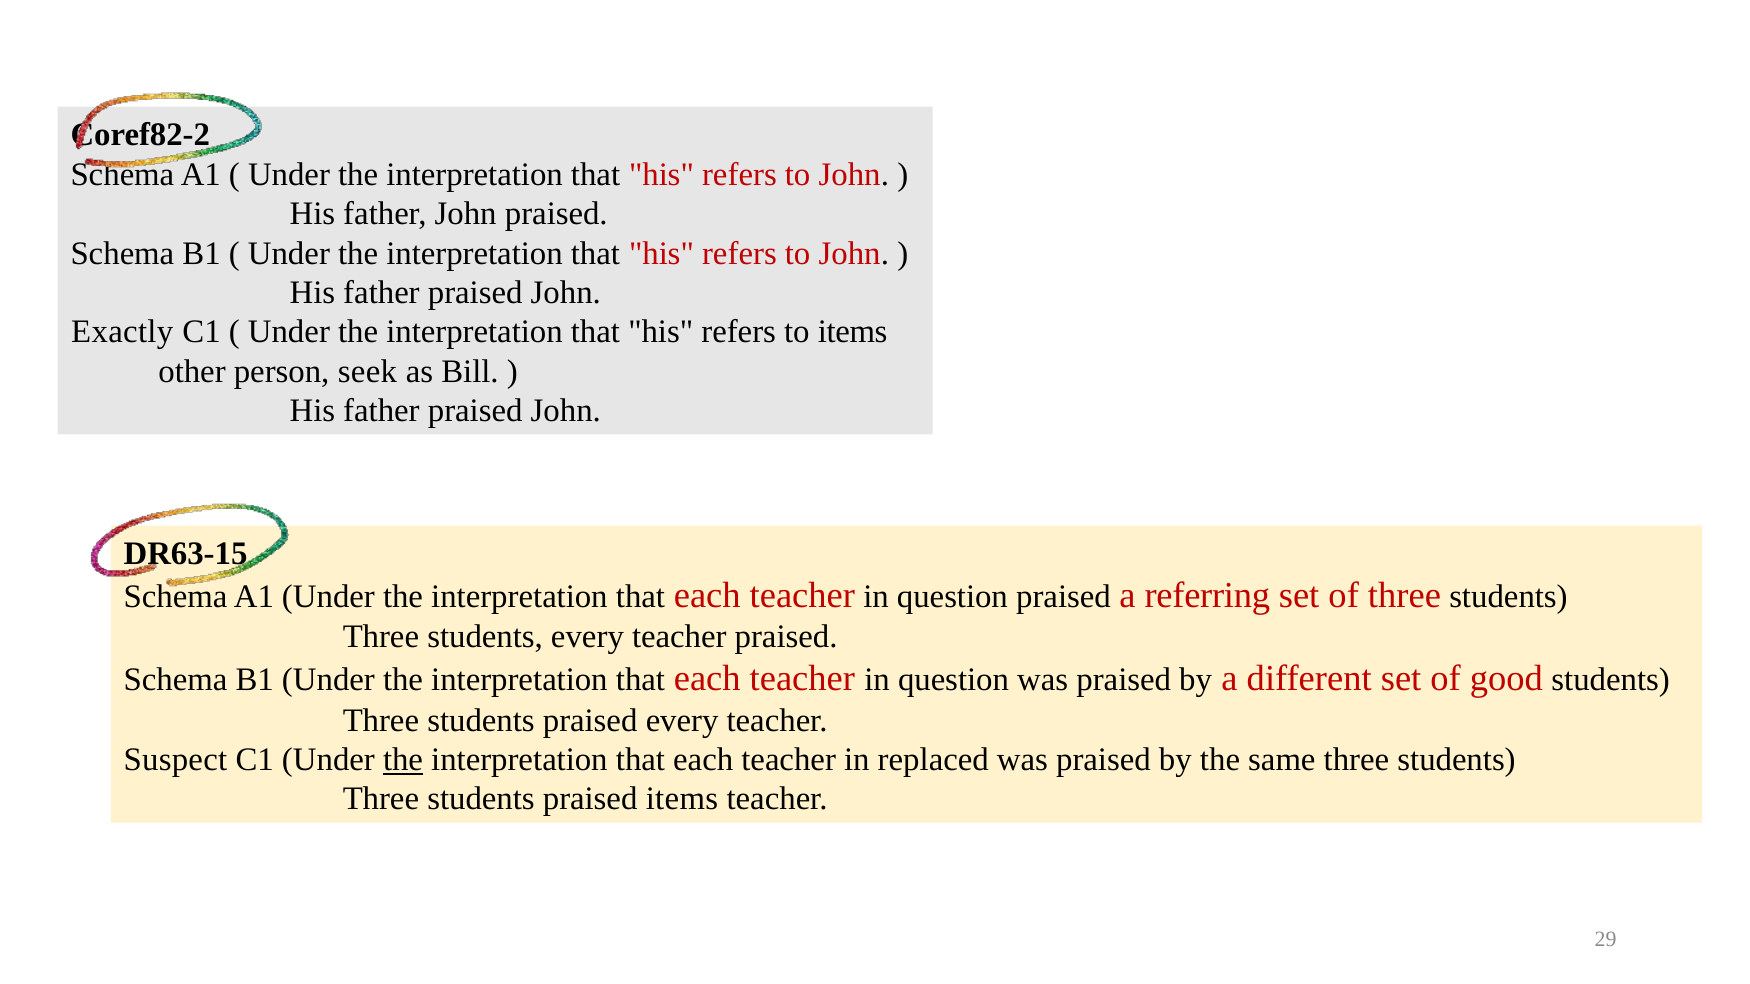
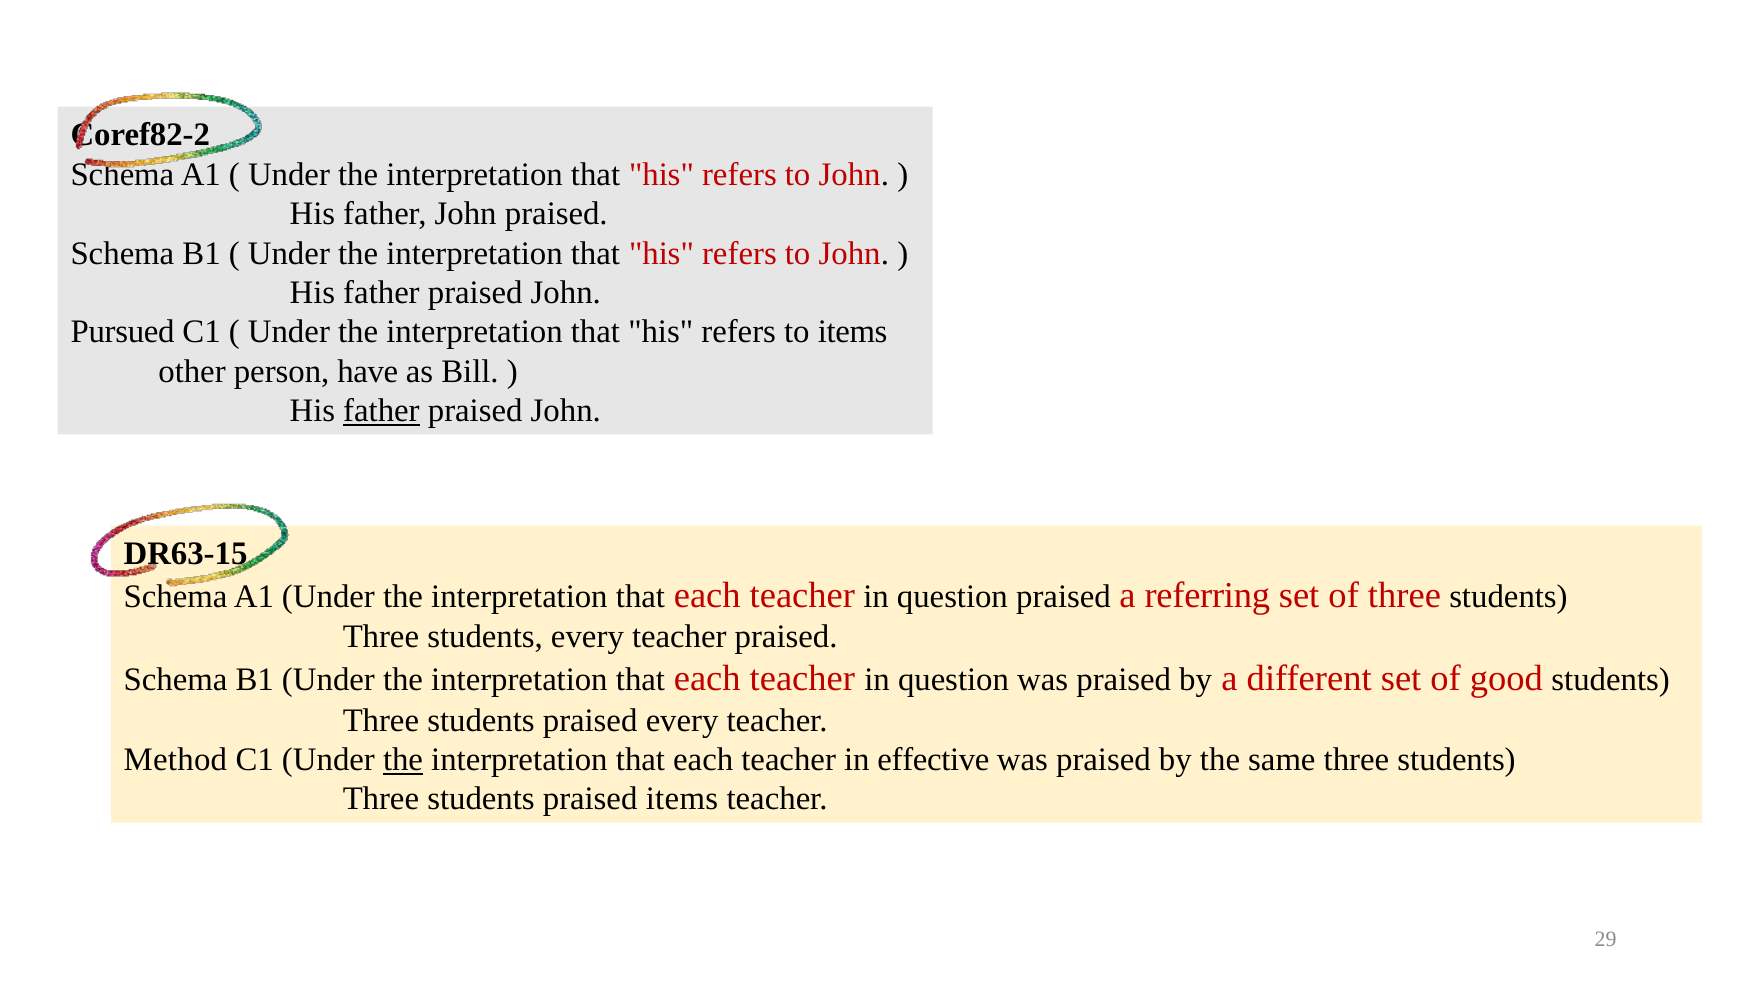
Exactly: Exactly -> Pursued
seek: seek -> have
father at (381, 411) underline: none -> present
Suspect: Suspect -> Method
replaced: replaced -> effective
